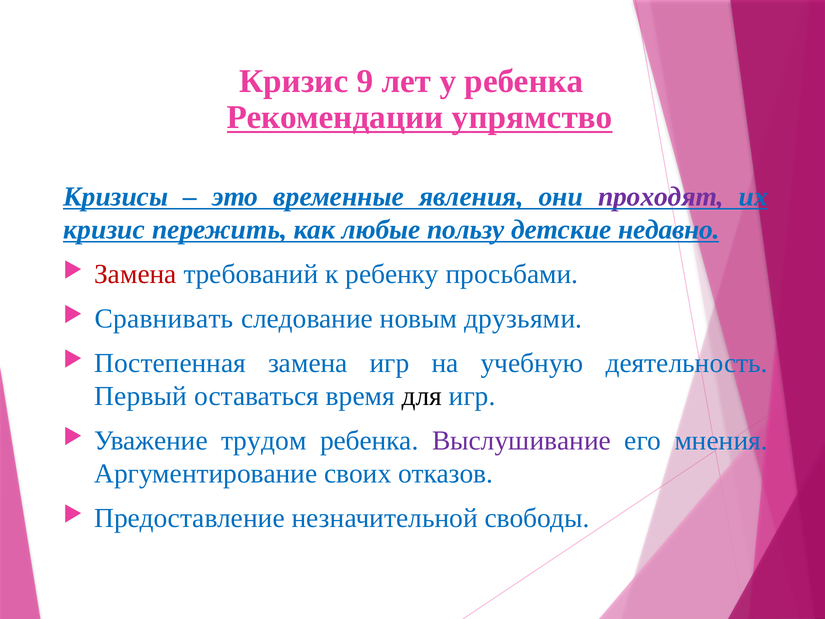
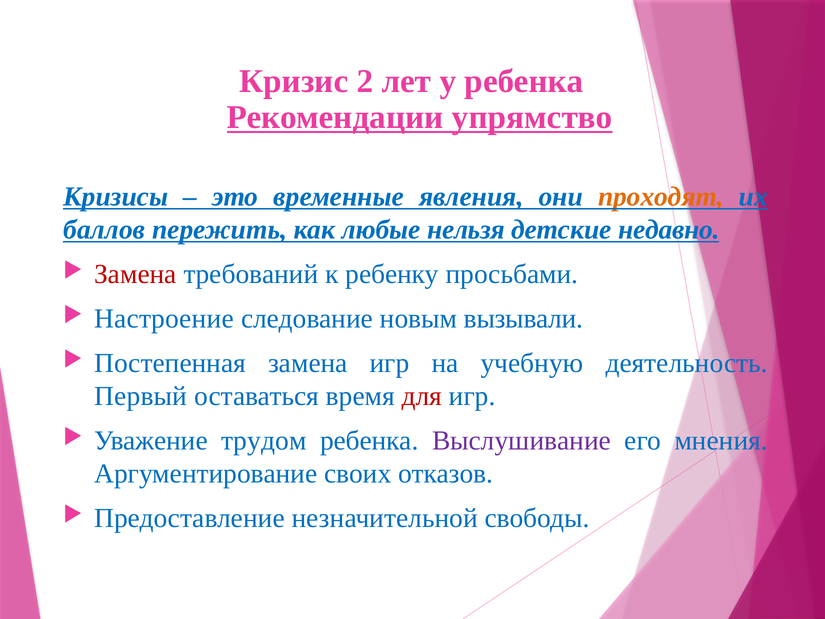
9: 9 -> 2
проходят colour: purple -> orange
кризис at (104, 230): кризис -> баллов
пользу: пользу -> нельзя
Сравнивать: Сравнивать -> Настроение
друзьями: друзьями -> вызывали
для colour: black -> red
